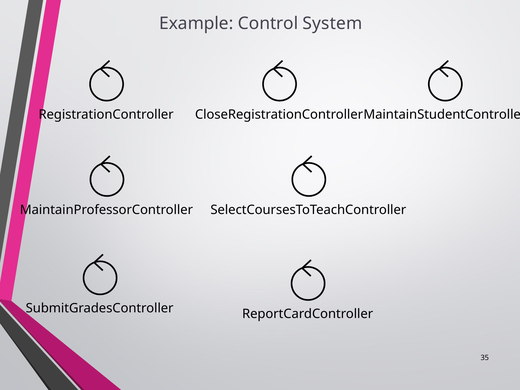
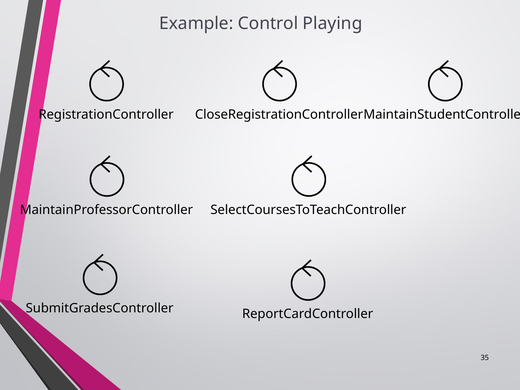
System: System -> Playing
